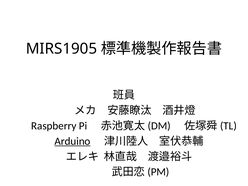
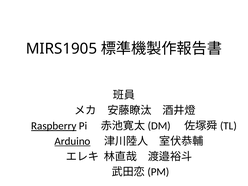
Raspberry underline: none -> present
